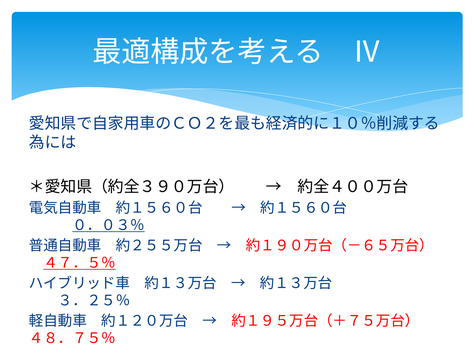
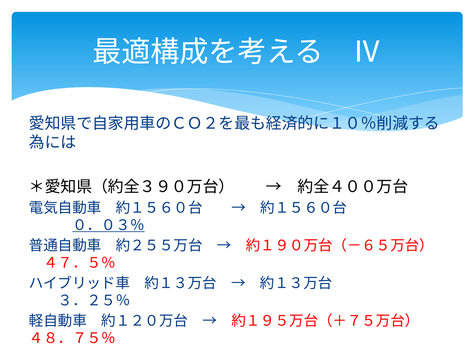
４７．５％ underline: present -> none
